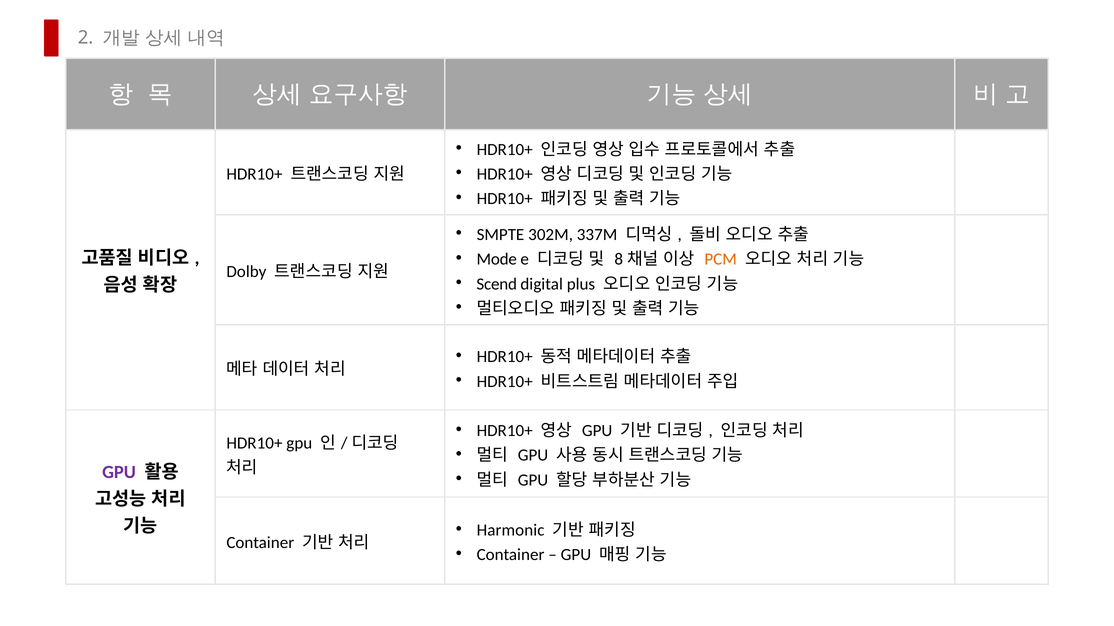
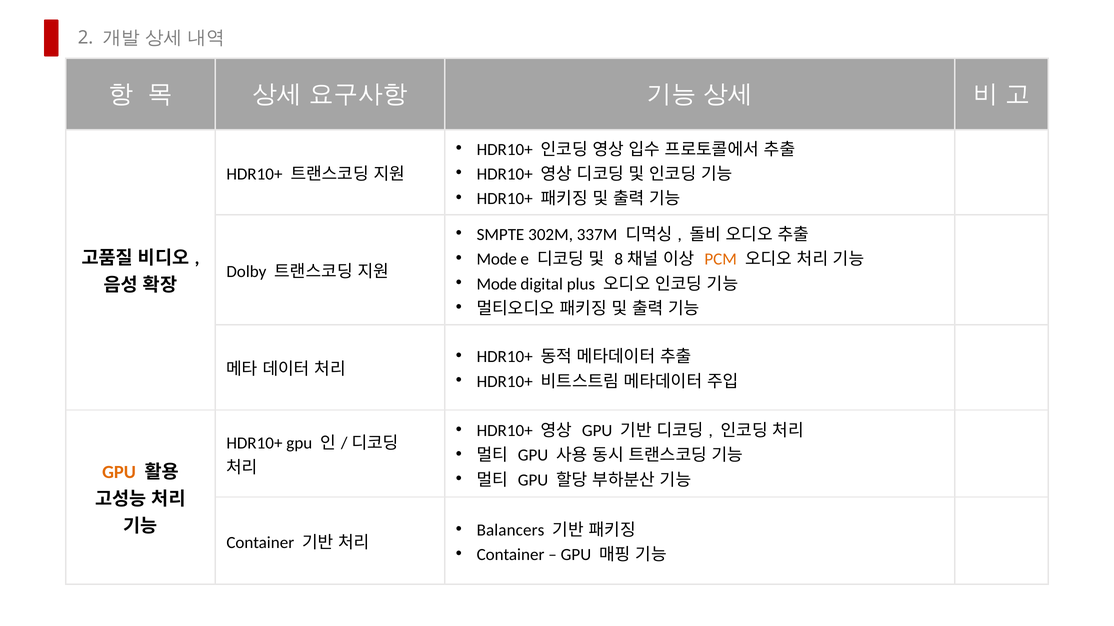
Scend at (497, 284): Scend -> Mode
GPU at (119, 473) colour: purple -> orange
Harmonic: Harmonic -> Balancers
